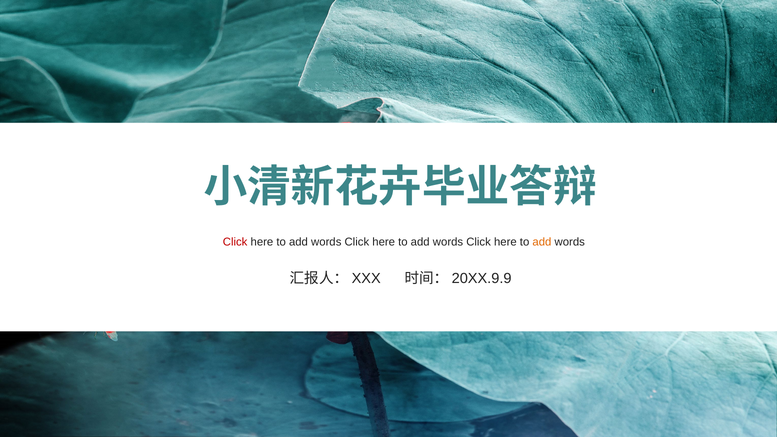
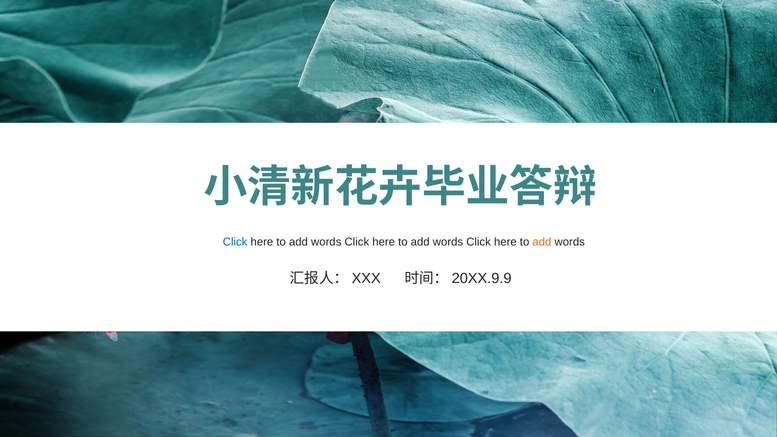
Click at (235, 242) colour: red -> blue
